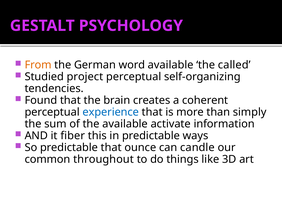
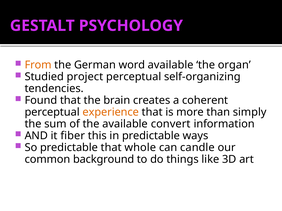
called: called -> organ
experience colour: blue -> orange
activate: activate -> convert
ounce: ounce -> whole
throughout: throughout -> background
